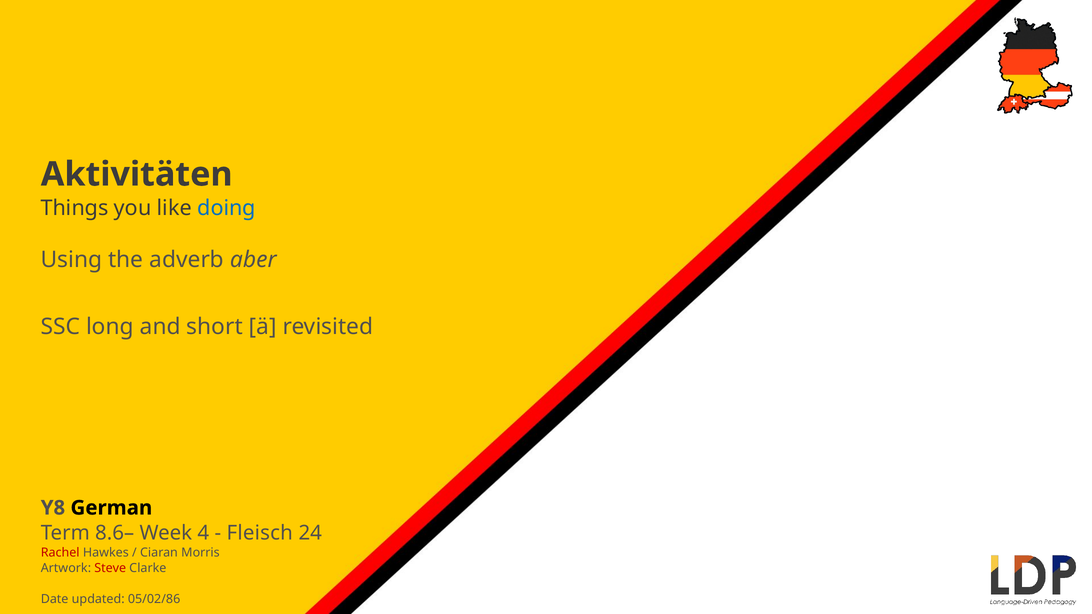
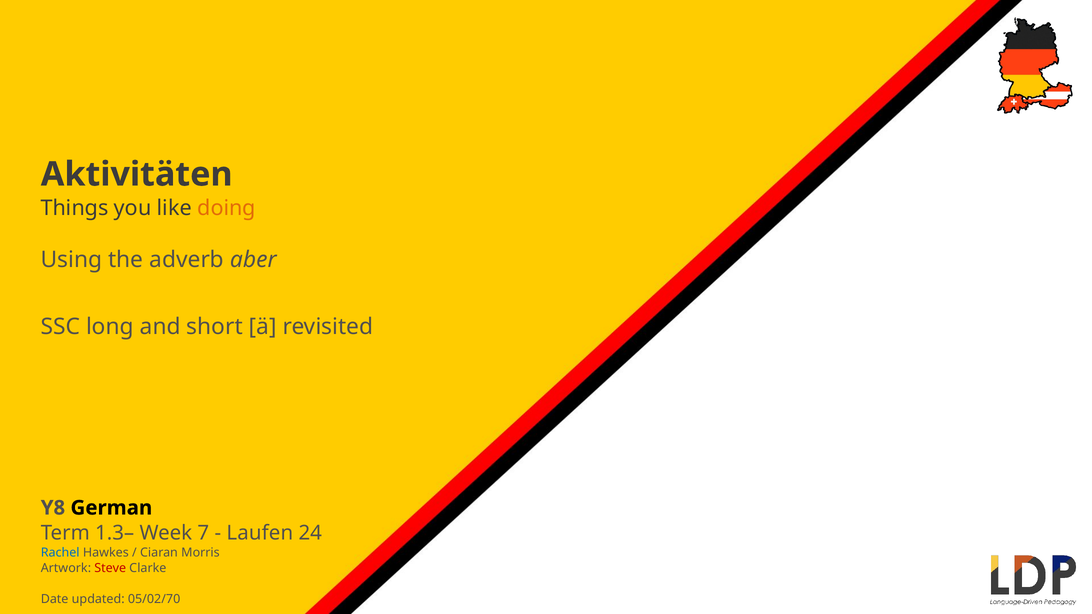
doing colour: blue -> orange
8.6–: 8.6– -> 1.3–
4: 4 -> 7
Fleisch: Fleisch -> Laufen
Rachel colour: red -> blue
05/02/86: 05/02/86 -> 05/02/70
